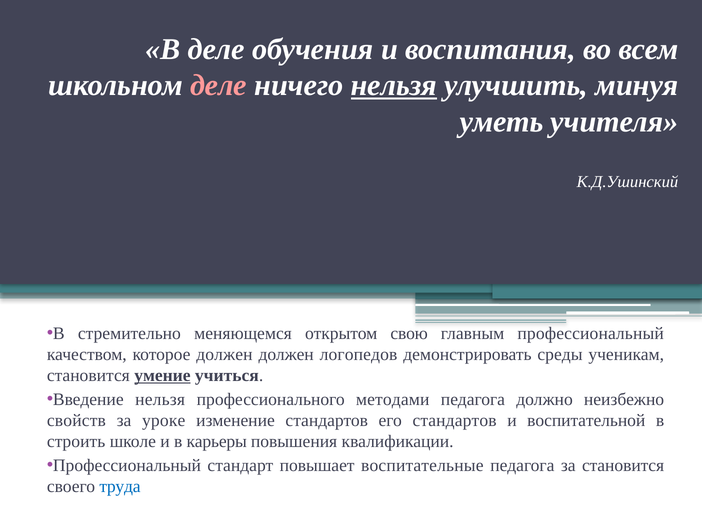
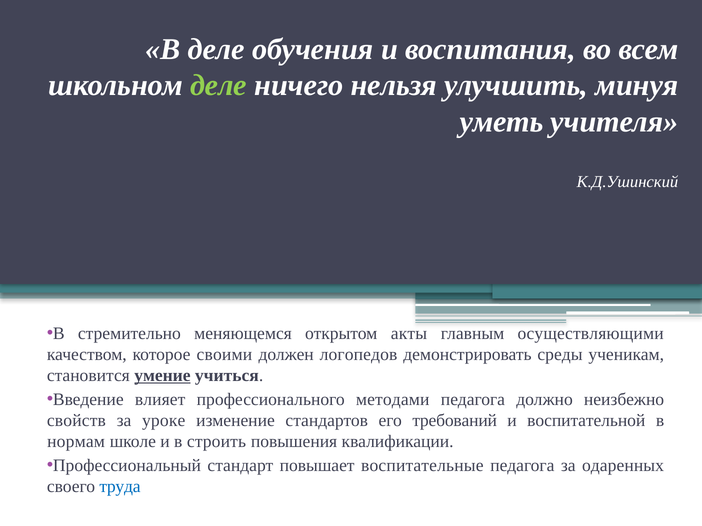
деле at (219, 86) colour: pink -> light green
нельзя at (394, 86) underline: present -> none
свою: свою -> акты
главным профессиональный: профессиональный -> осуществляющими
которое должен: должен -> своими
Введение нельзя: нельзя -> влияет
его стандартов: стандартов -> требований
строить: строить -> нормам
карьеры: карьеры -> строить
за становится: становится -> одаренных
